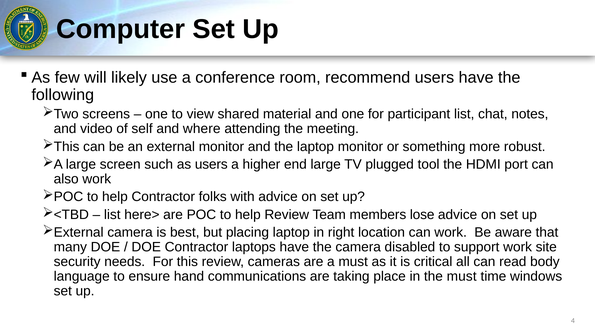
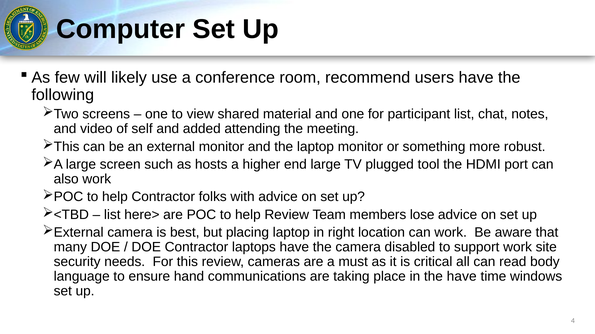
where: where -> added
as users: users -> hosts
the must: must -> have
